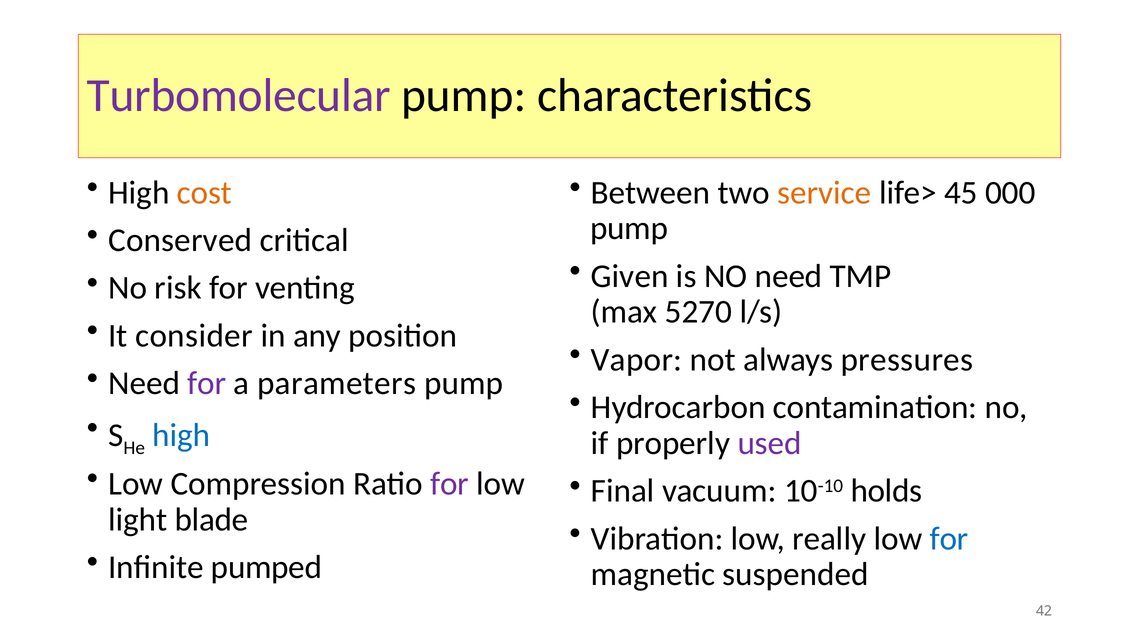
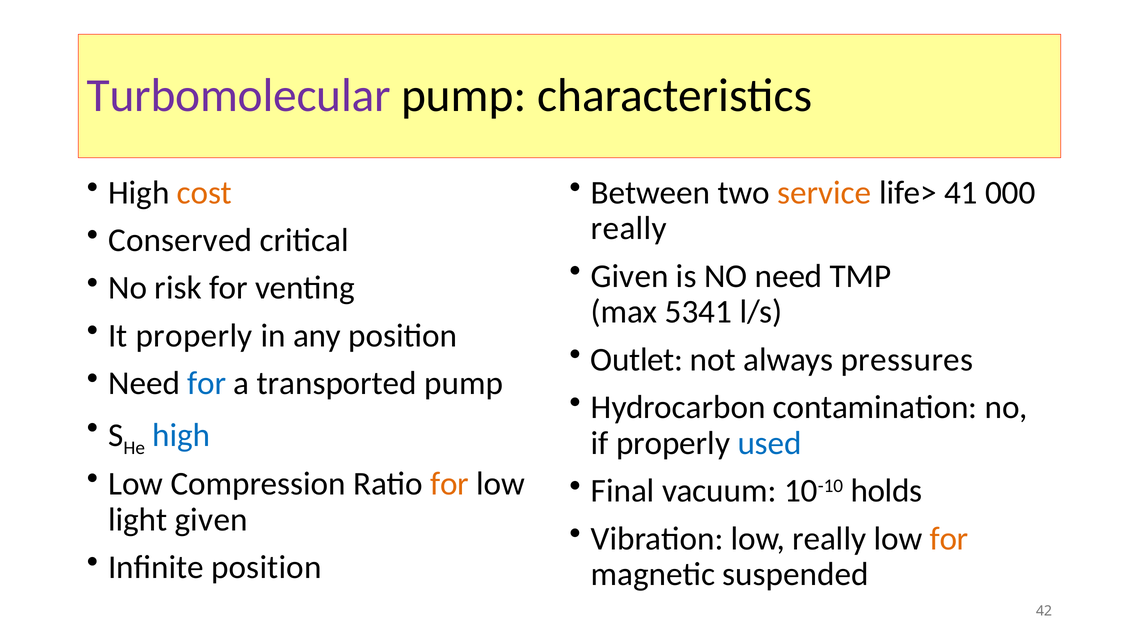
45: 45 -> 41
pump at (629, 228): pump -> really
5270: 5270 -> 5341
It consider: consider -> properly
Vapor: Vapor -> Outlet
for at (207, 383) colour: purple -> blue
parameters: parameters -> transported
used colour: purple -> blue
for at (450, 484) colour: purple -> orange
light blade: blade -> given
for at (949, 538) colour: blue -> orange
Infinite pumped: pumped -> position
